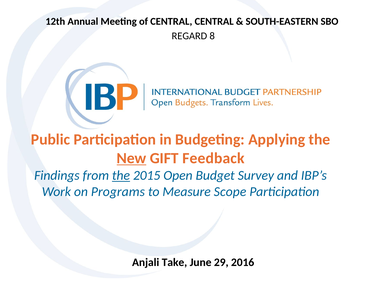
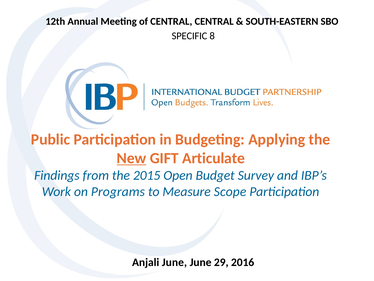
REGARD: REGARD -> SPECIFIC
Feedback: Feedback -> Articulate
the at (121, 175) underline: present -> none
Anjali Take: Take -> June
